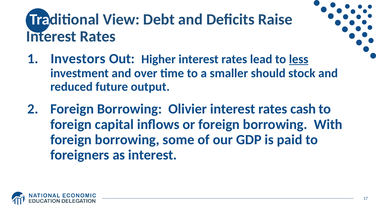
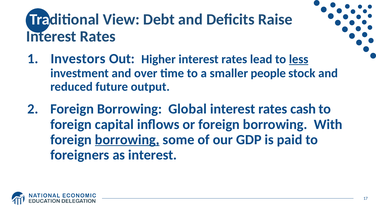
should: should -> people
Olivier: Olivier -> Global
borrowing at (127, 139) underline: none -> present
